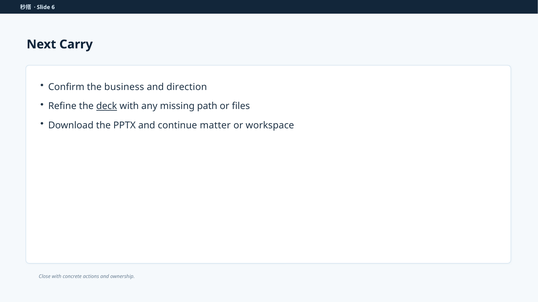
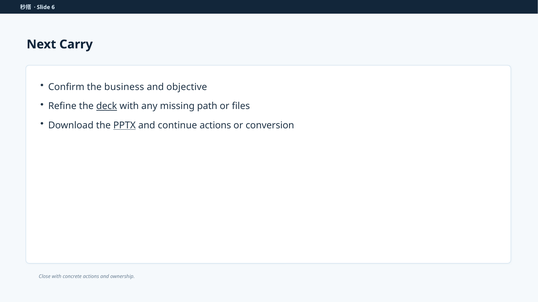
direction: direction -> objective
PPTX underline: none -> present
continue matter: matter -> actions
workspace: workspace -> conversion
